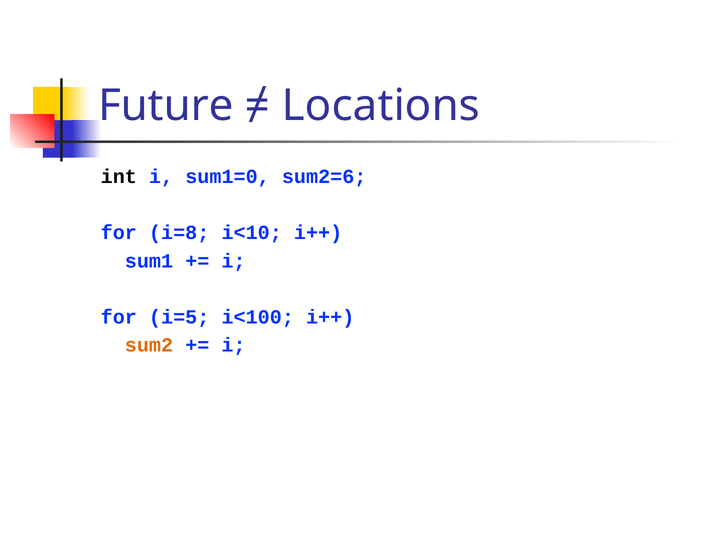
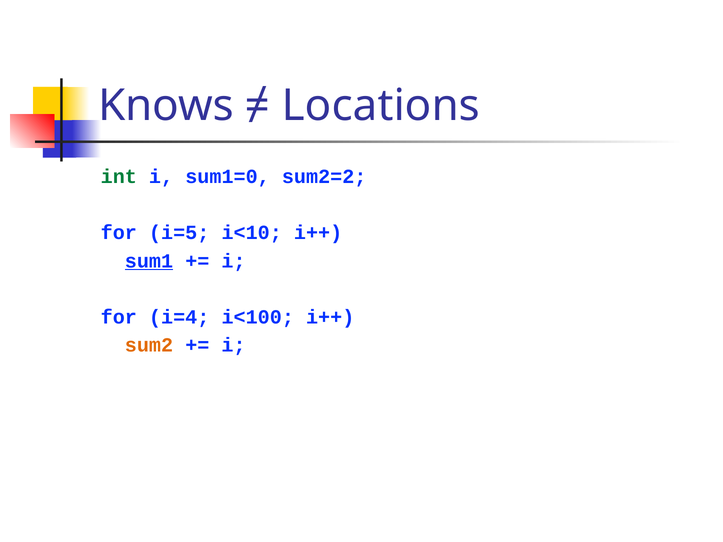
Future: Future -> Knows
int colour: black -> green
sum2=6: sum2=6 -> sum2=2
i=8: i=8 -> i=5
sum1 underline: none -> present
i=5: i=5 -> i=4
